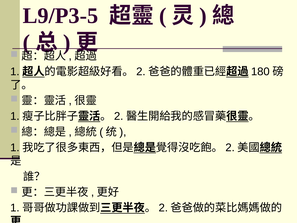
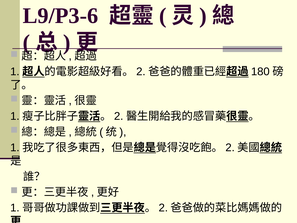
L9/P3-5: L9/P3-5 -> L9/P3-6
